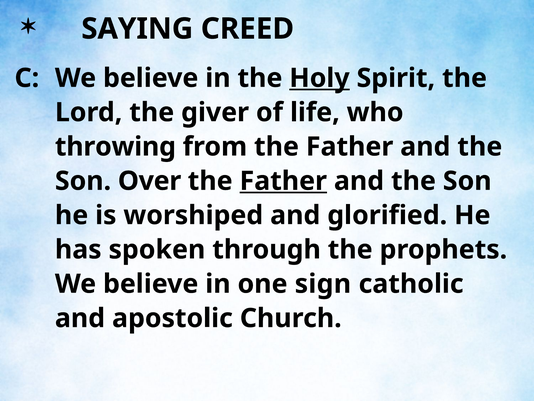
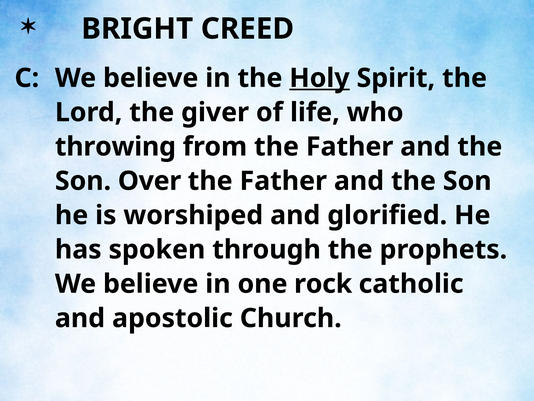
SAYING: SAYING -> BRIGHT
Father at (283, 181) underline: present -> none
sign: sign -> rock
